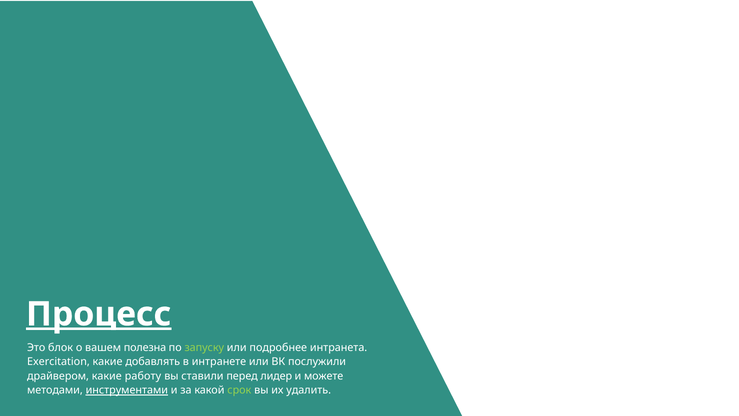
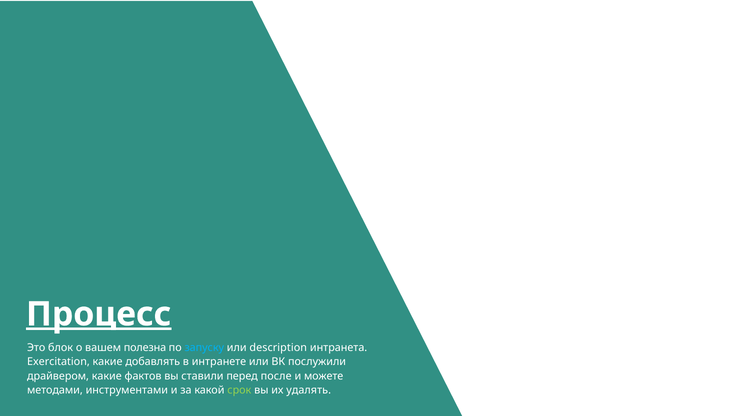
запуску colour: light green -> light blue
подробнее: подробнее -> description
работу: работу -> фактов
лидер: лидер -> после
инструментами underline: present -> none
удалить: удалить -> удалять
